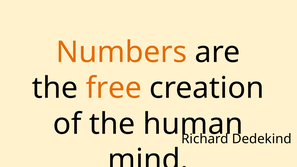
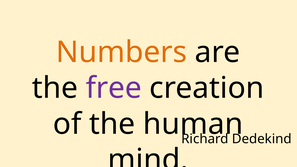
free colour: orange -> purple
